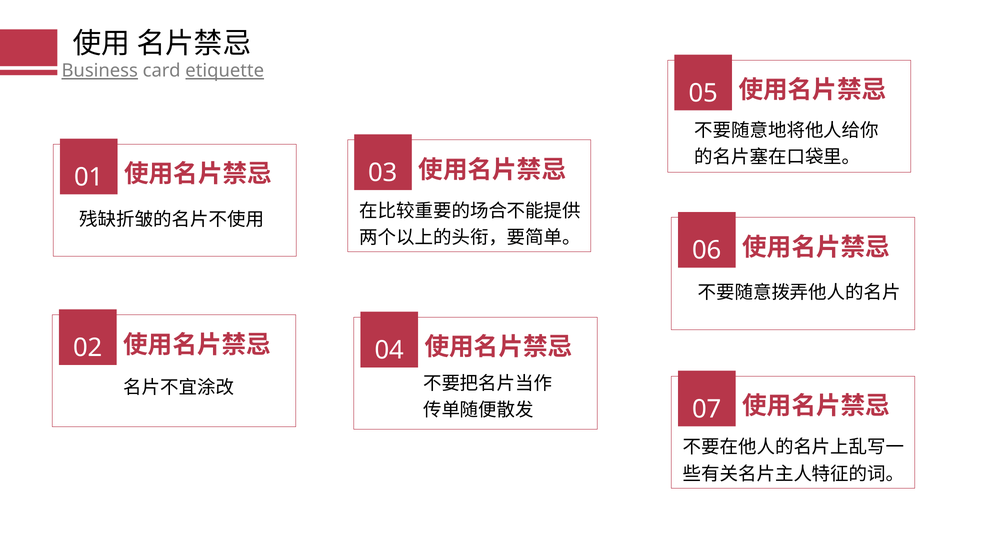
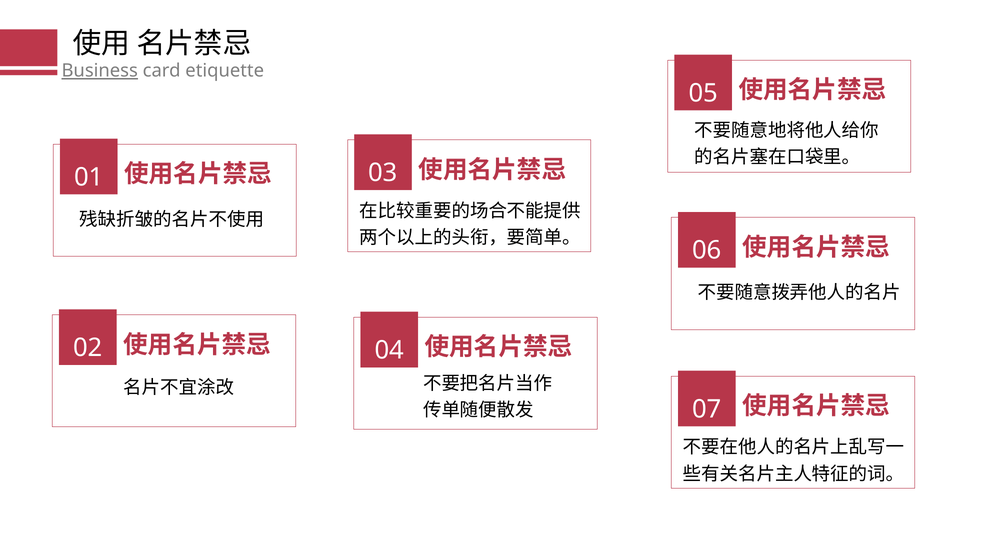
etiquette underline: present -> none
